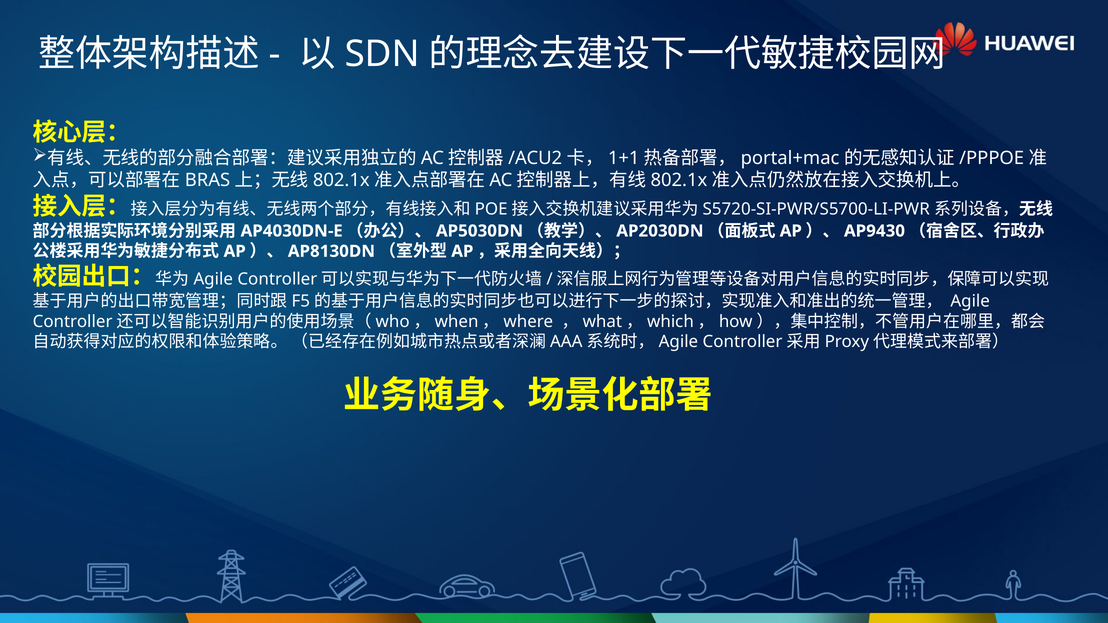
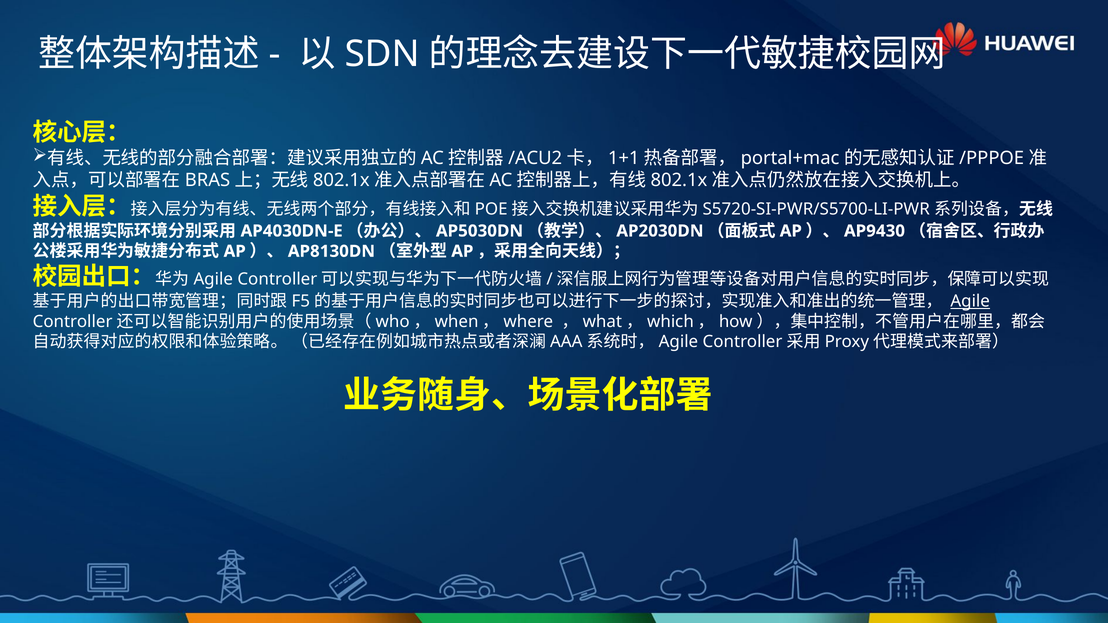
Agile underline: none -> present
